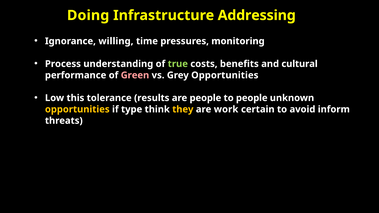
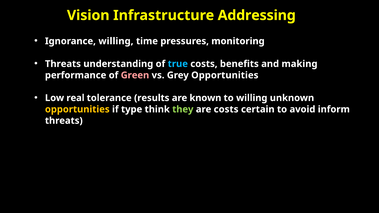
Doing: Doing -> Vision
Process at (63, 64): Process -> Threats
true colour: light green -> light blue
cultural: cultural -> making
this: this -> real
are people: people -> known
to people: people -> willing
they colour: yellow -> light green
are work: work -> costs
